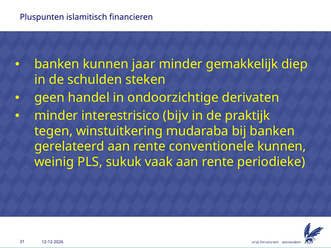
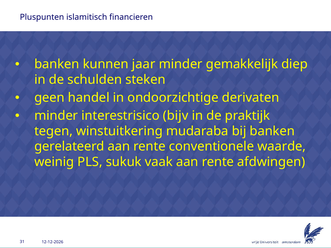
conventionele kunnen: kunnen -> waarde
periodieke: periodieke -> afdwingen
